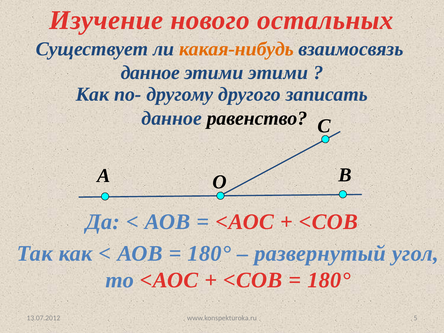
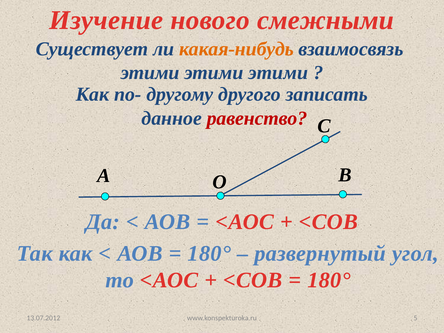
остальных: остальных -> смежными
данное at (150, 73): данное -> этими
равенство colour: black -> red
